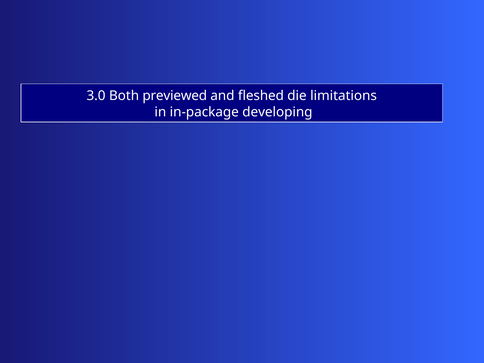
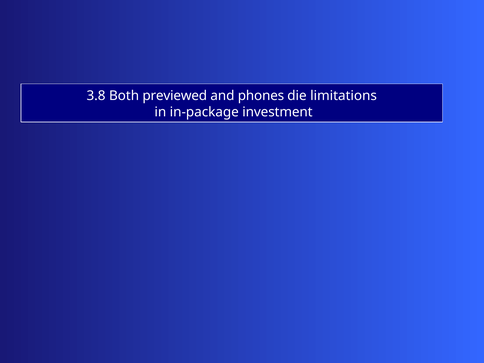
3.0: 3.0 -> 3.8
fleshed: fleshed -> phones
developing: developing -> investment
